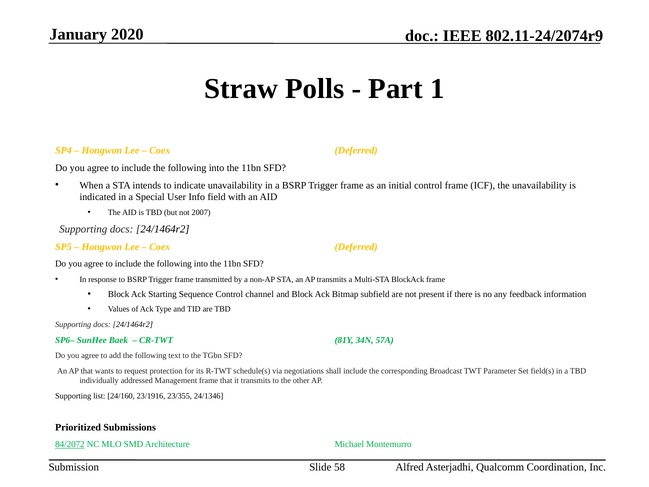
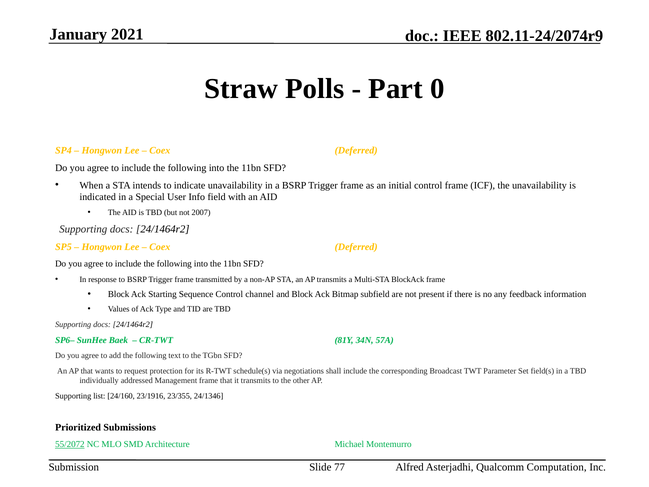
2020: 2020 -> 2021
1: 1 -> 0
84/2072: 84/2072 -> 55/2072
58: 58 -> 77
Coordination: Coordination -> Computation
